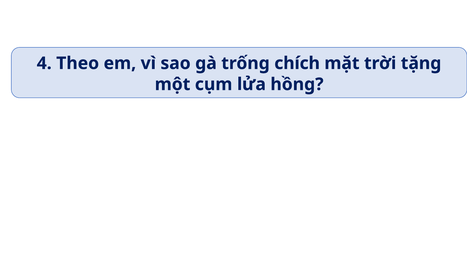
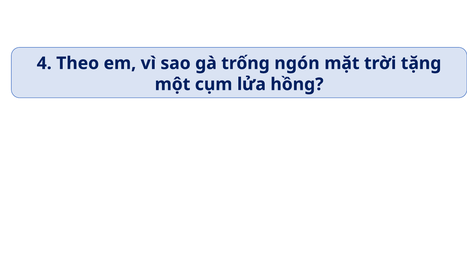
chích: chích -> ngón
